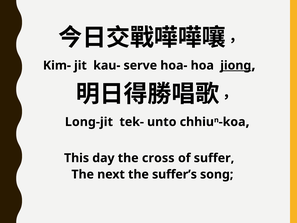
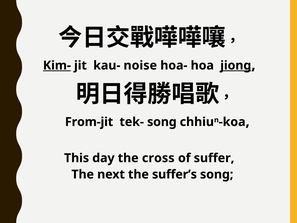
Kim- underline: none -> present
serve: serve -> noise
Long-jit: Long-jit -> From-jit
tek- unto: unto -> song
